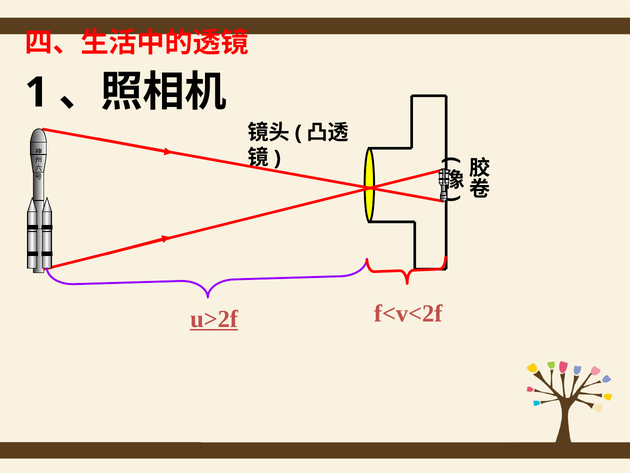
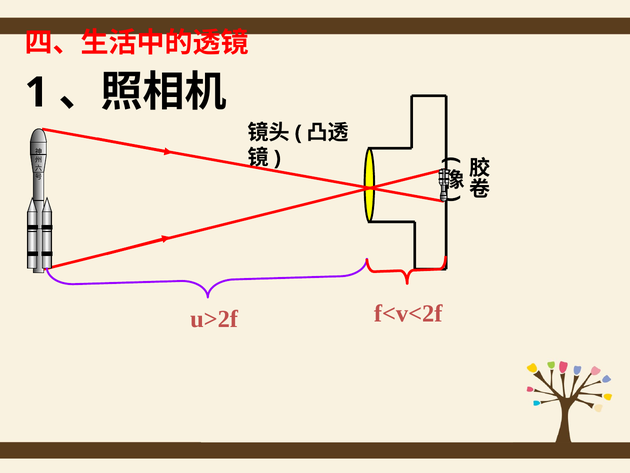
u>2f underline: present -> none
